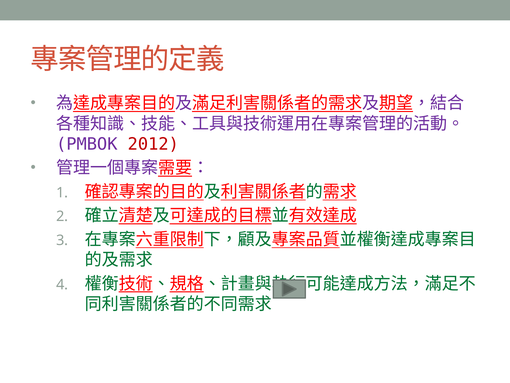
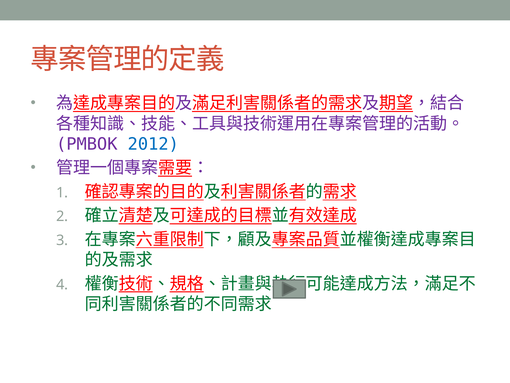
2012 colour: red -> blue
